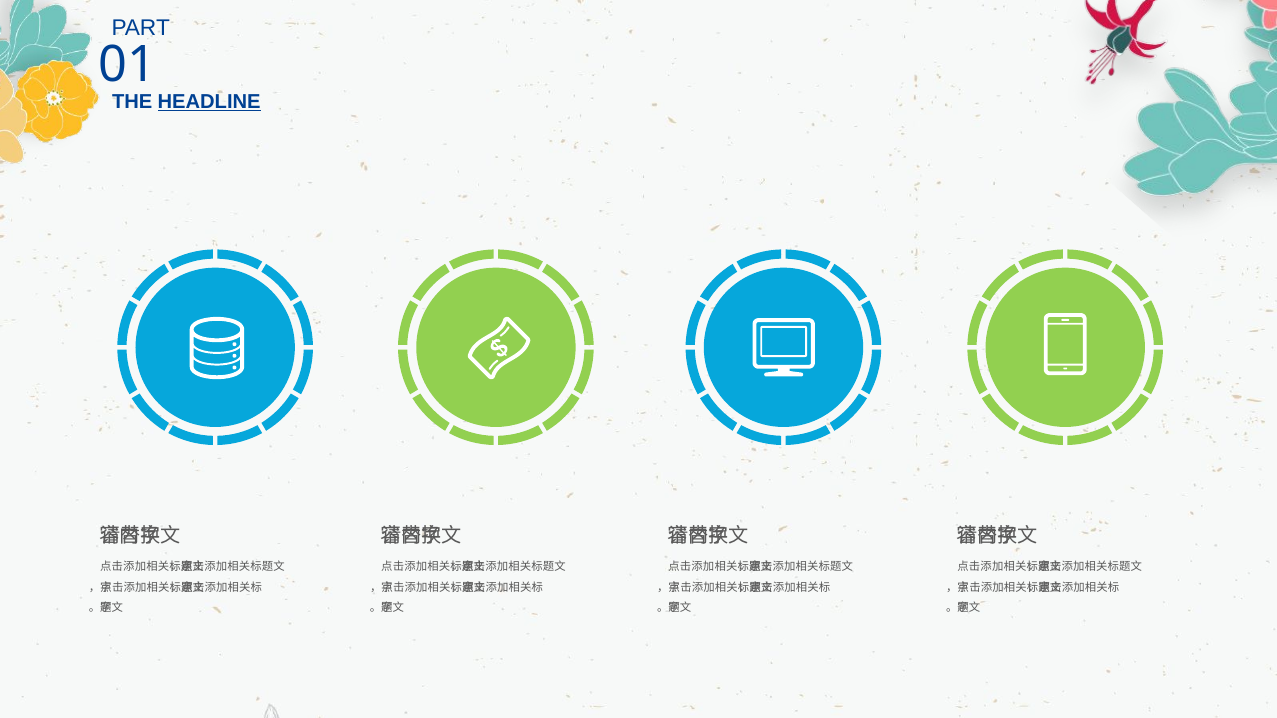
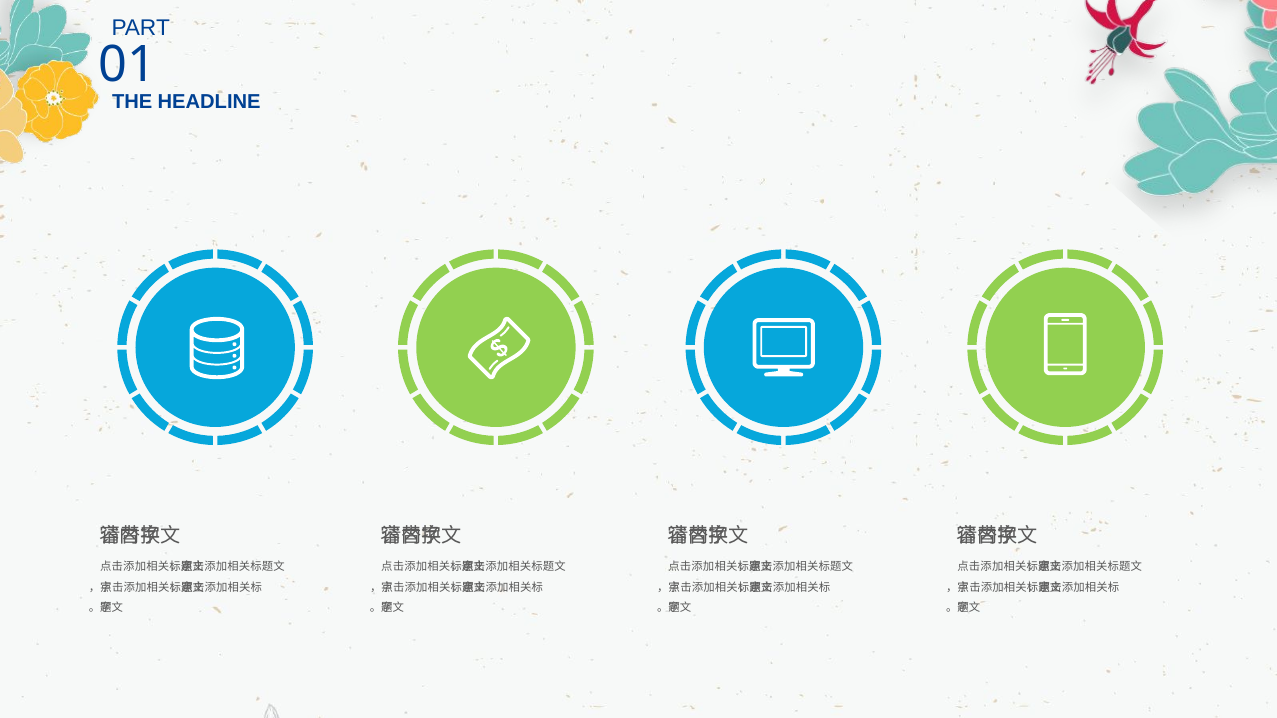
HEADLINE underline: present -> none
